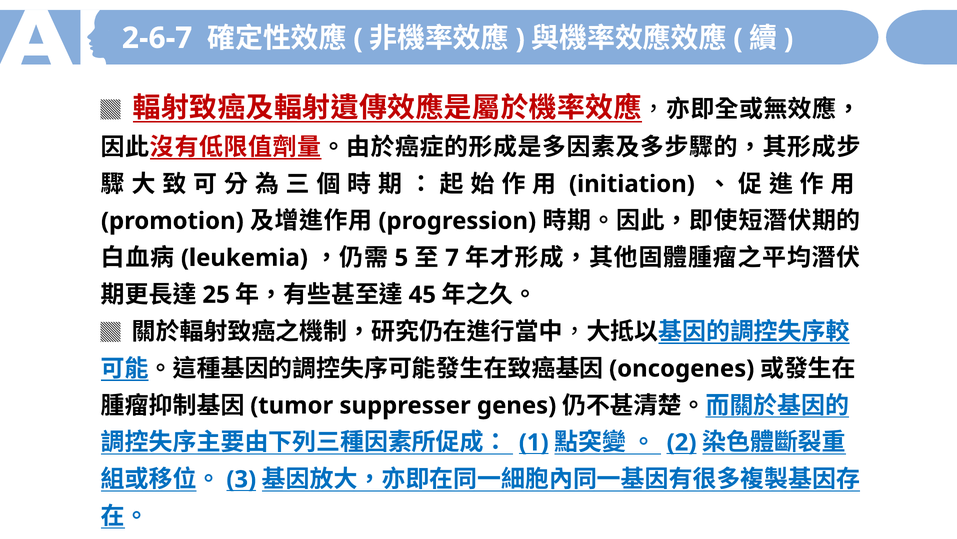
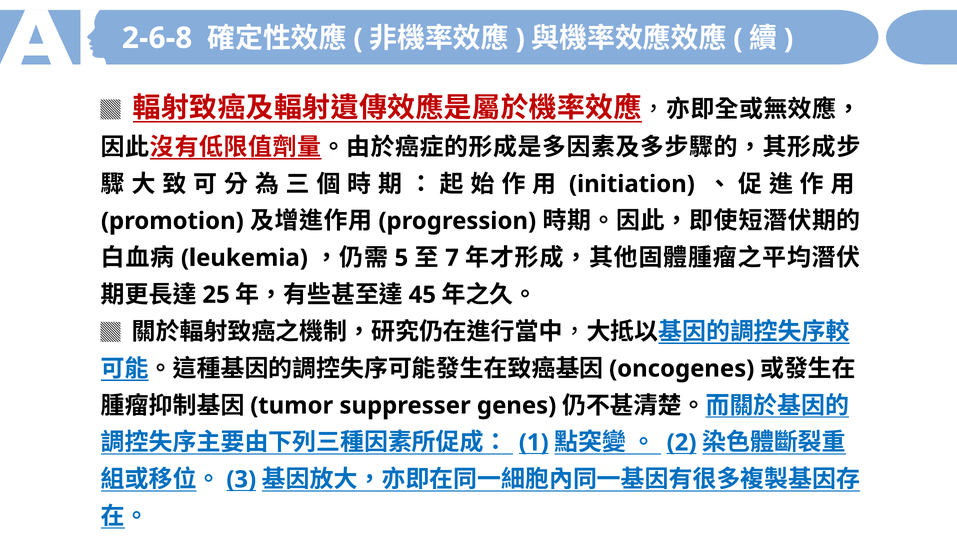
2-6-7: 2-6-7 -> 2-6-8
